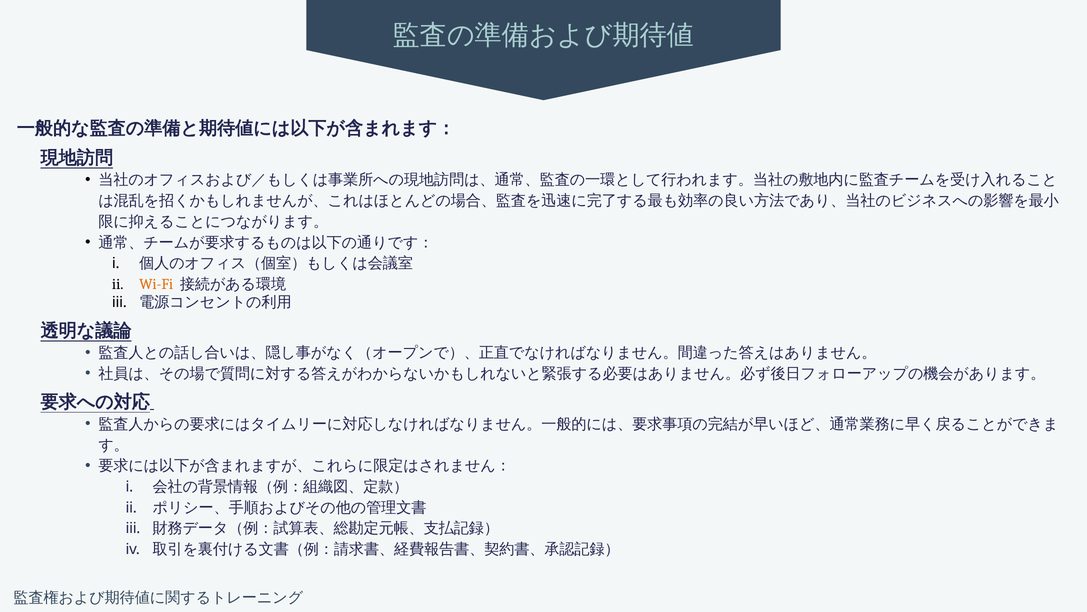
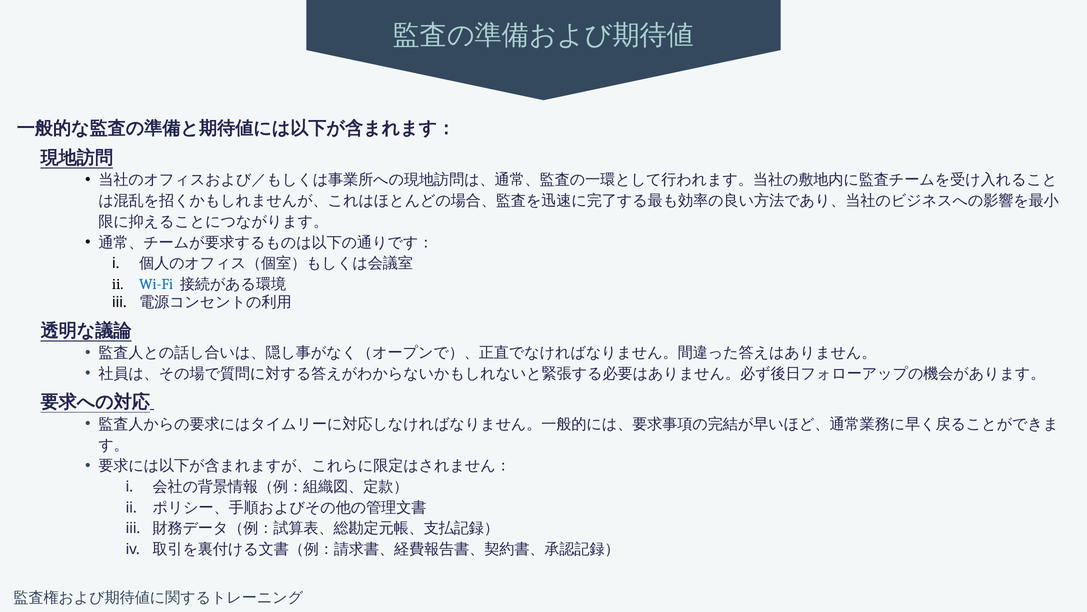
Wi-Fi colour: orange -> blue
